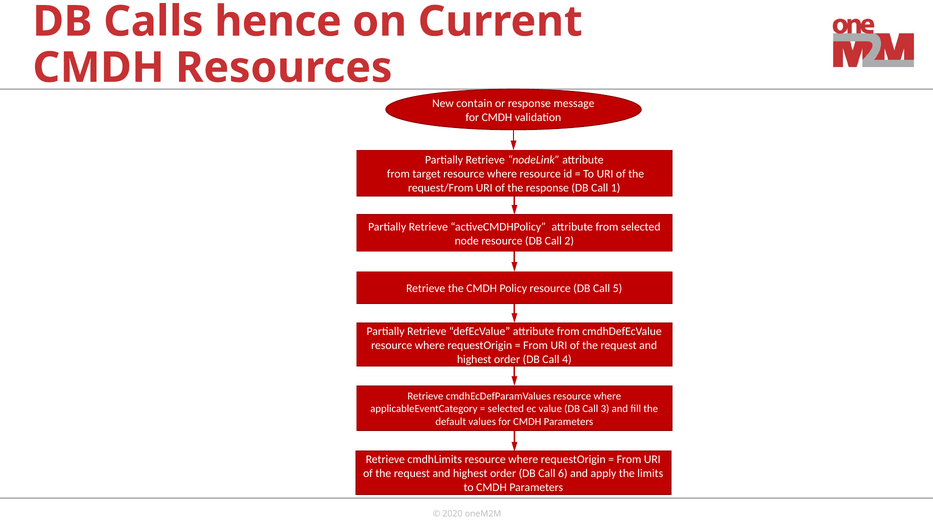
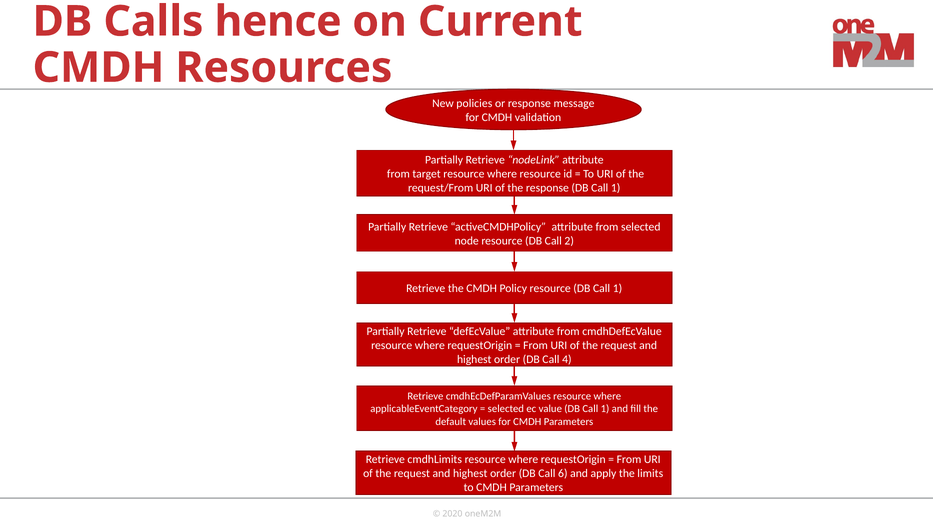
contain: contain -> policies
resource DB Call 5: 5 -> 1
value DB Call 3: 3 -> 1
